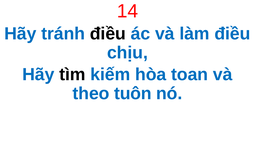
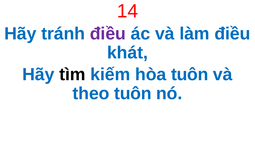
điều at (108, 34) colour: black -> purple
chịu: chịu -> khát
hòa toan: toan -> tuôn
